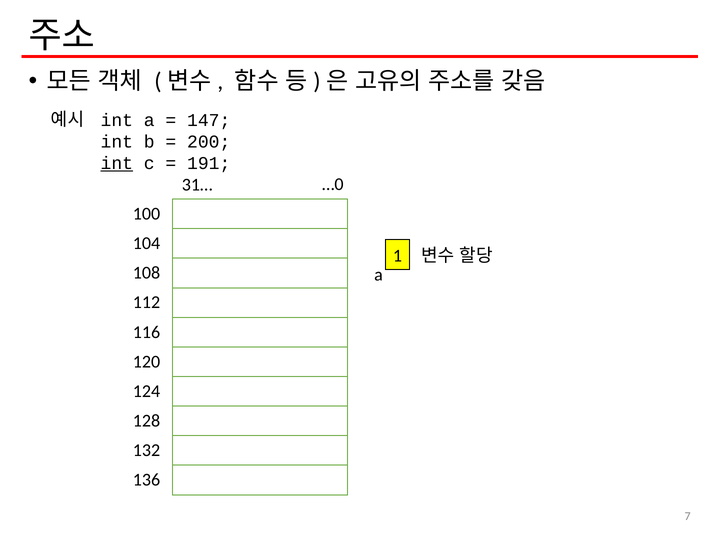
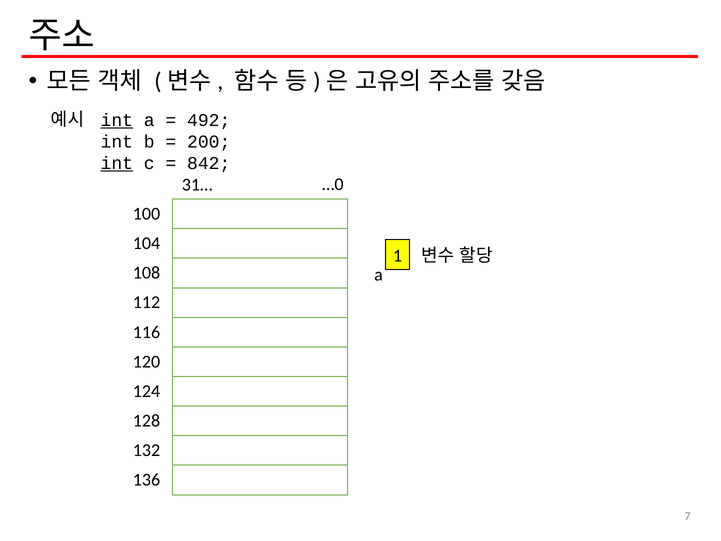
int at (117, 120) underline: none -> present
147: 147 -> 492
191: 191 -> 842
